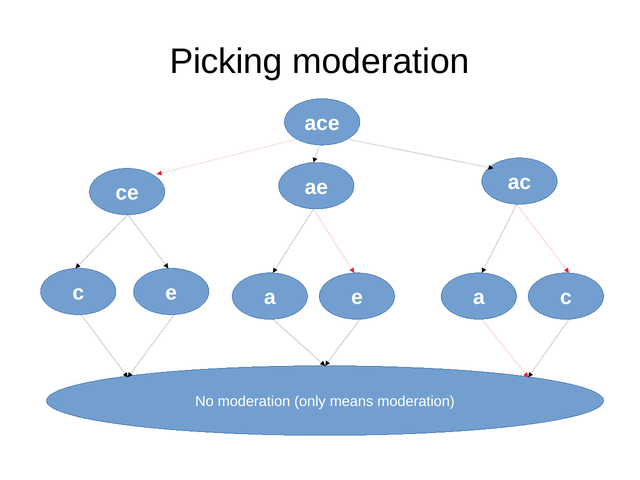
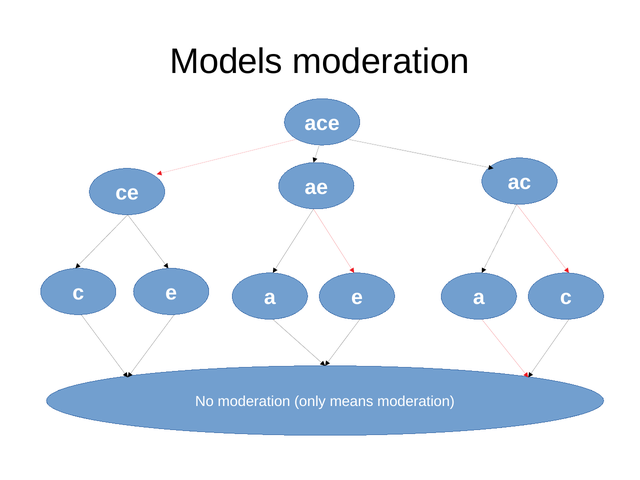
Picking: Picking -> Models
